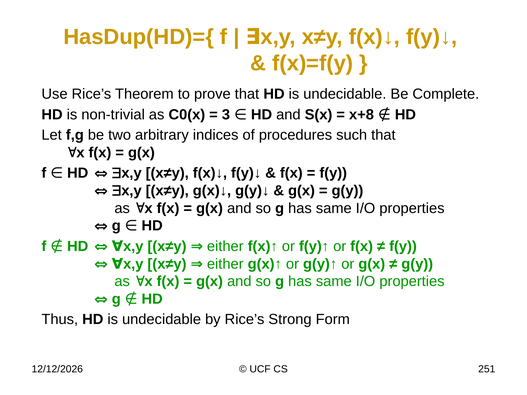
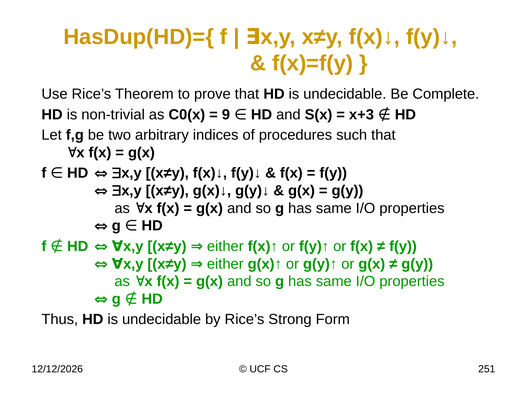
3: 3 -> 9
x+8: x+8 -> x+3
